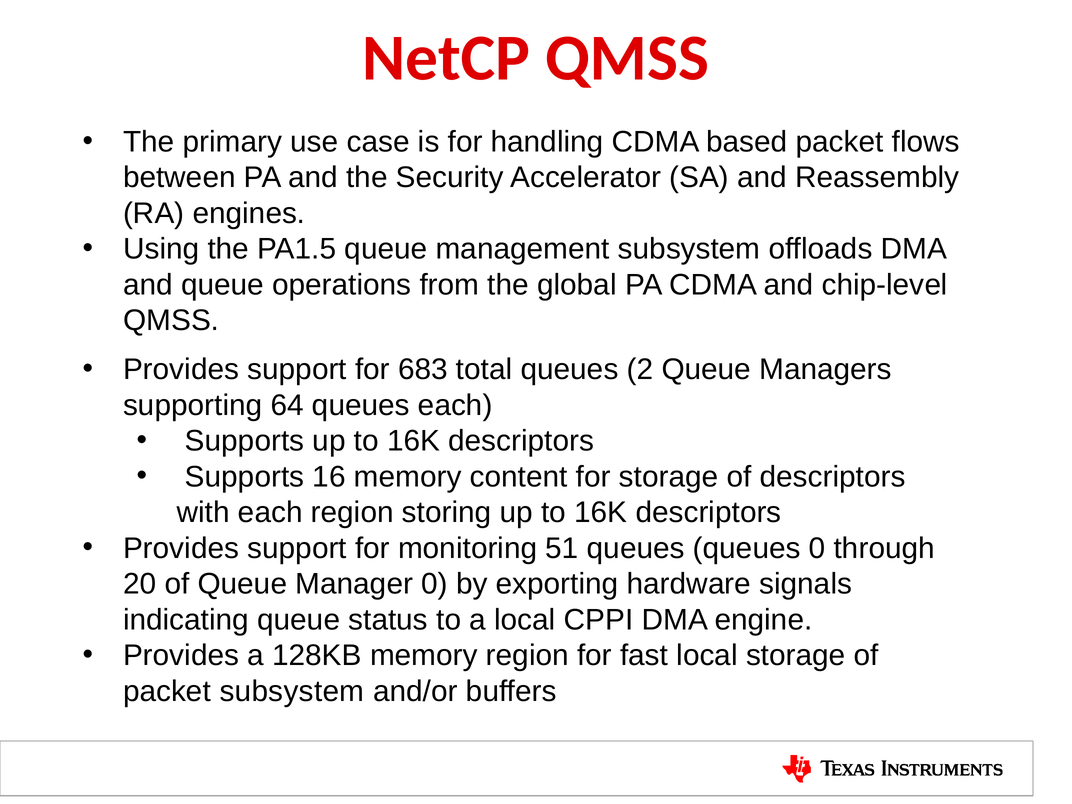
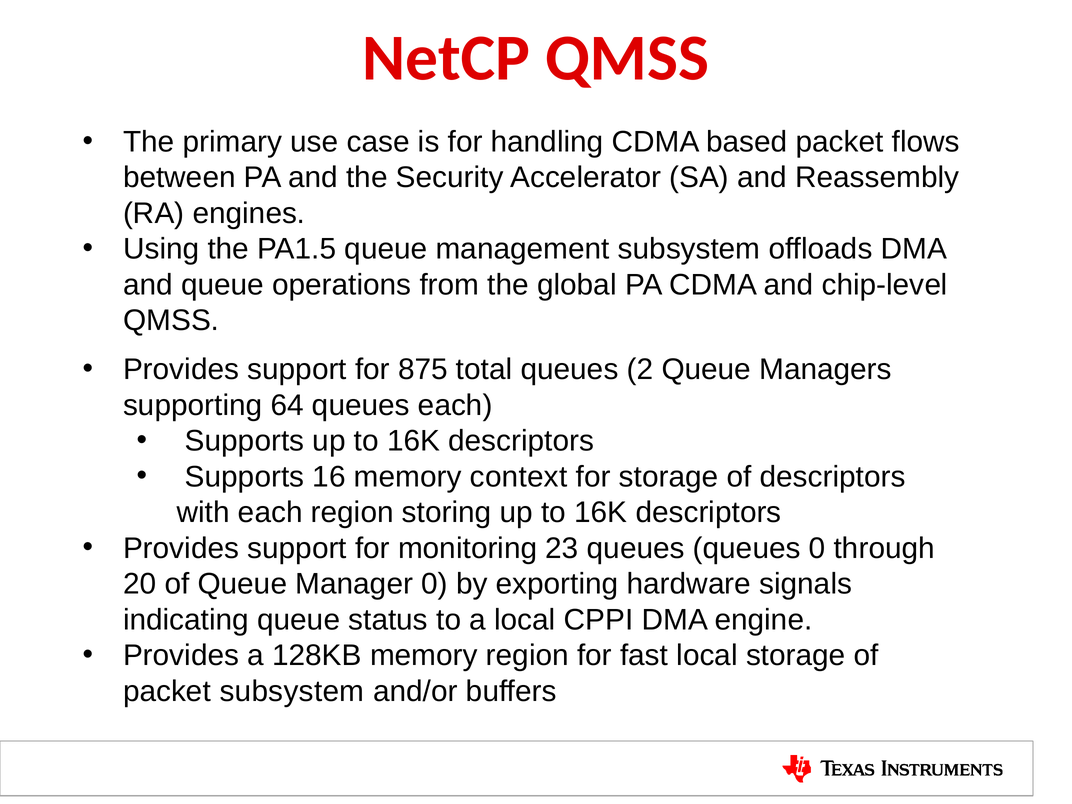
683: 683 -> 875
content: content -> context
51: 51 -> 23
